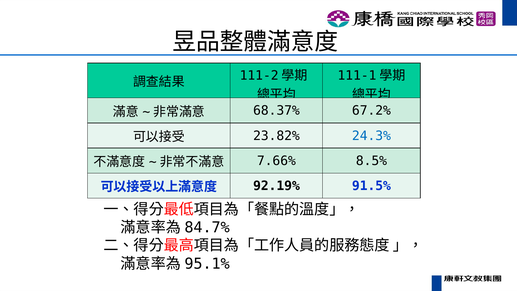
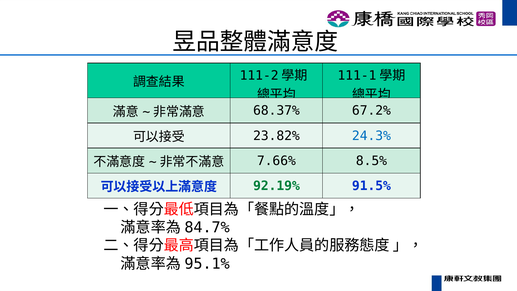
92.19% colour: black -> green
